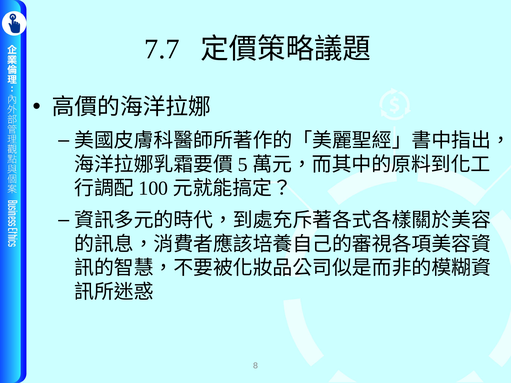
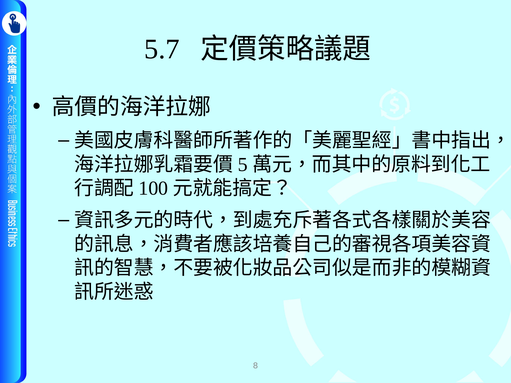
7.7: 7.7 -> 5.7
